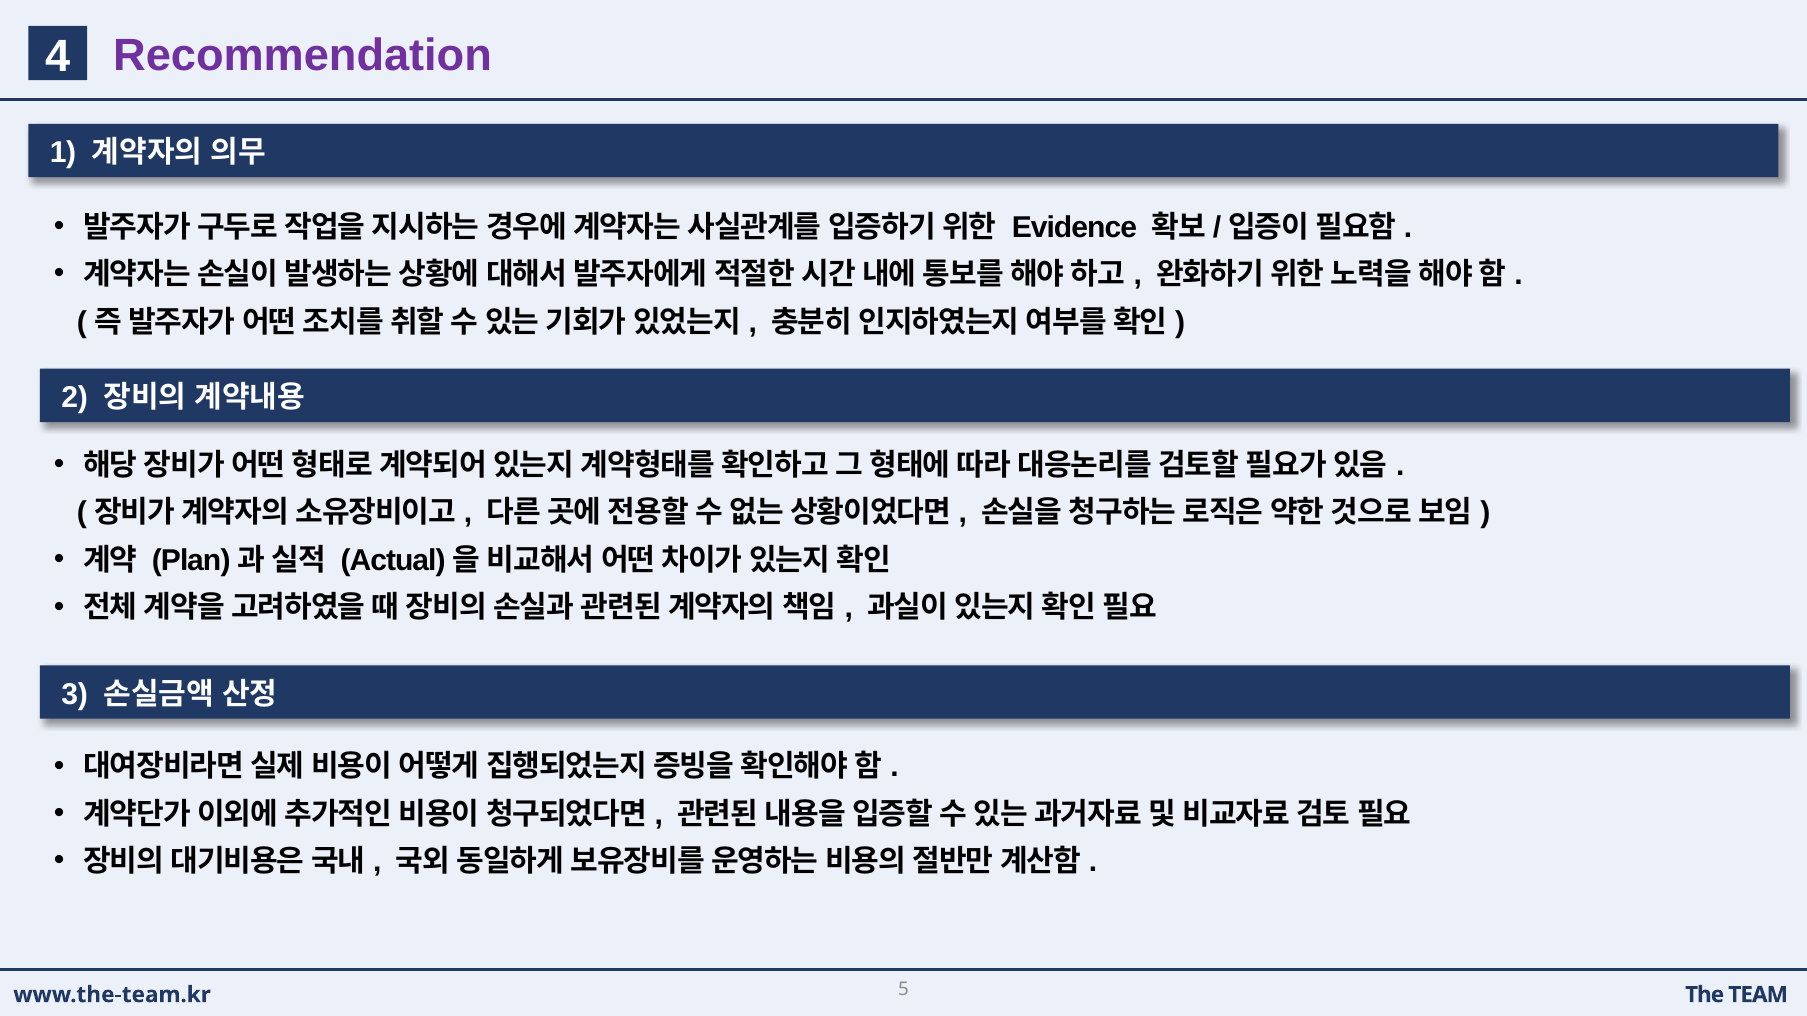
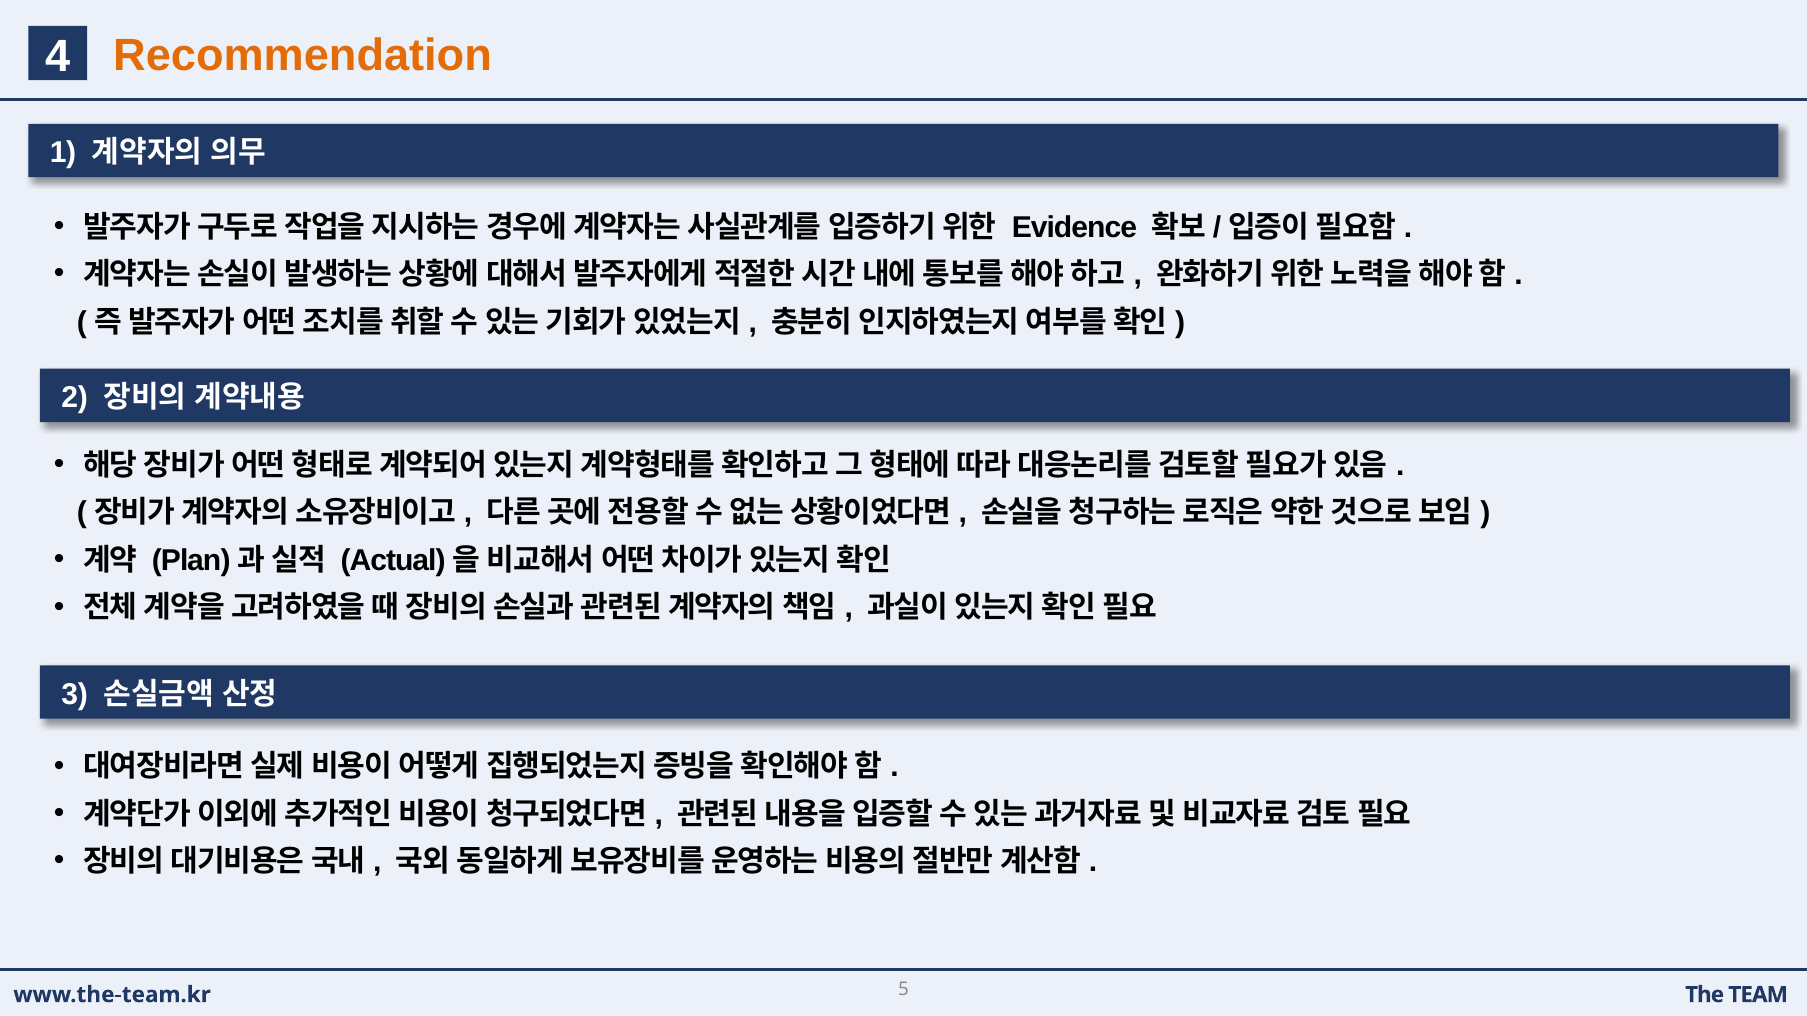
Recommendation colour: purple -> orange
